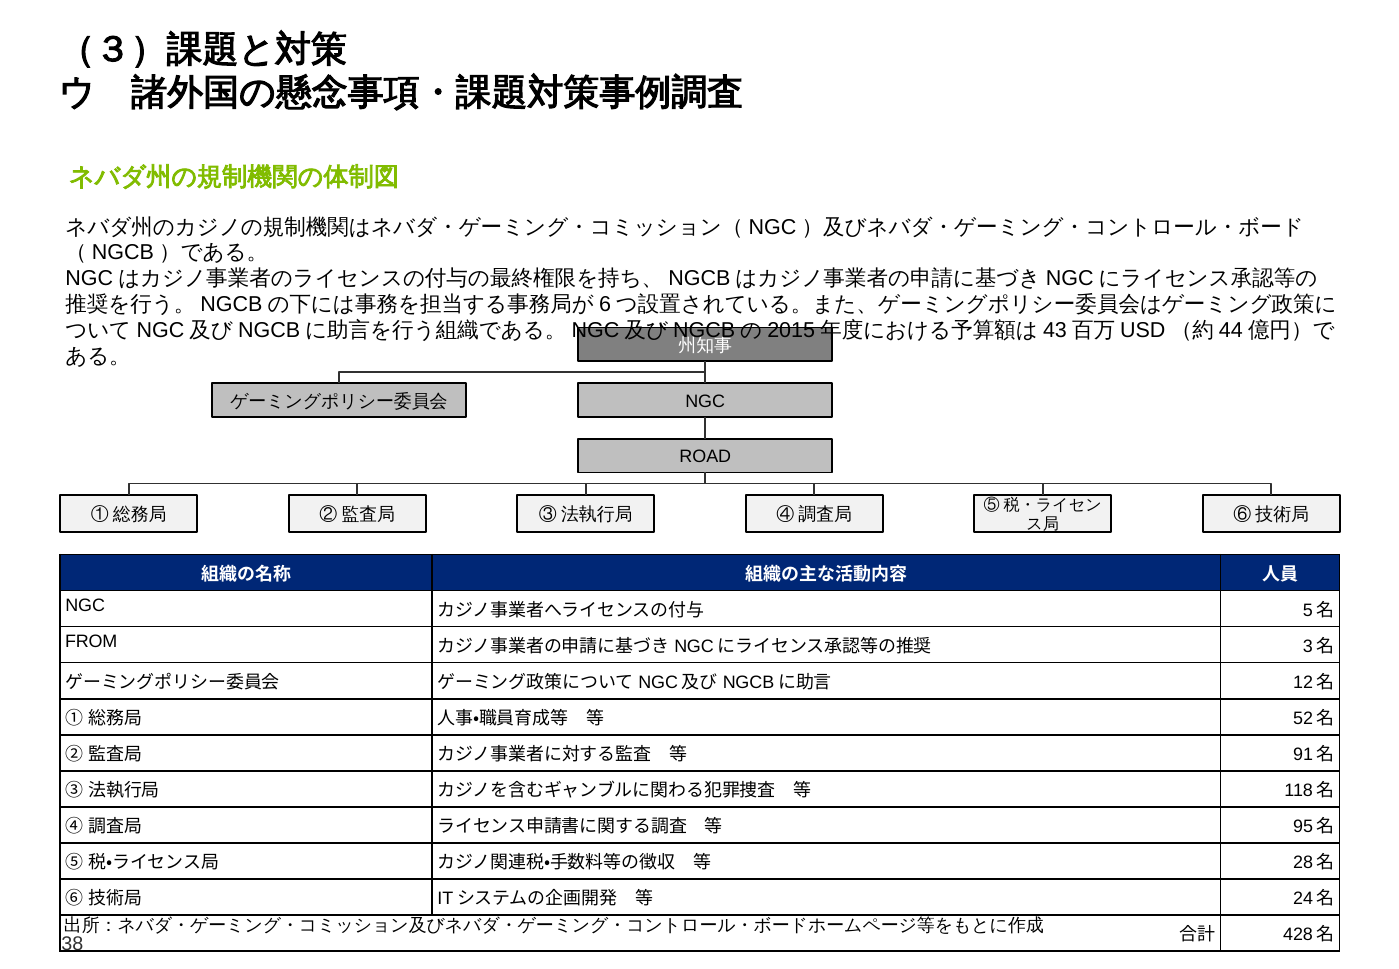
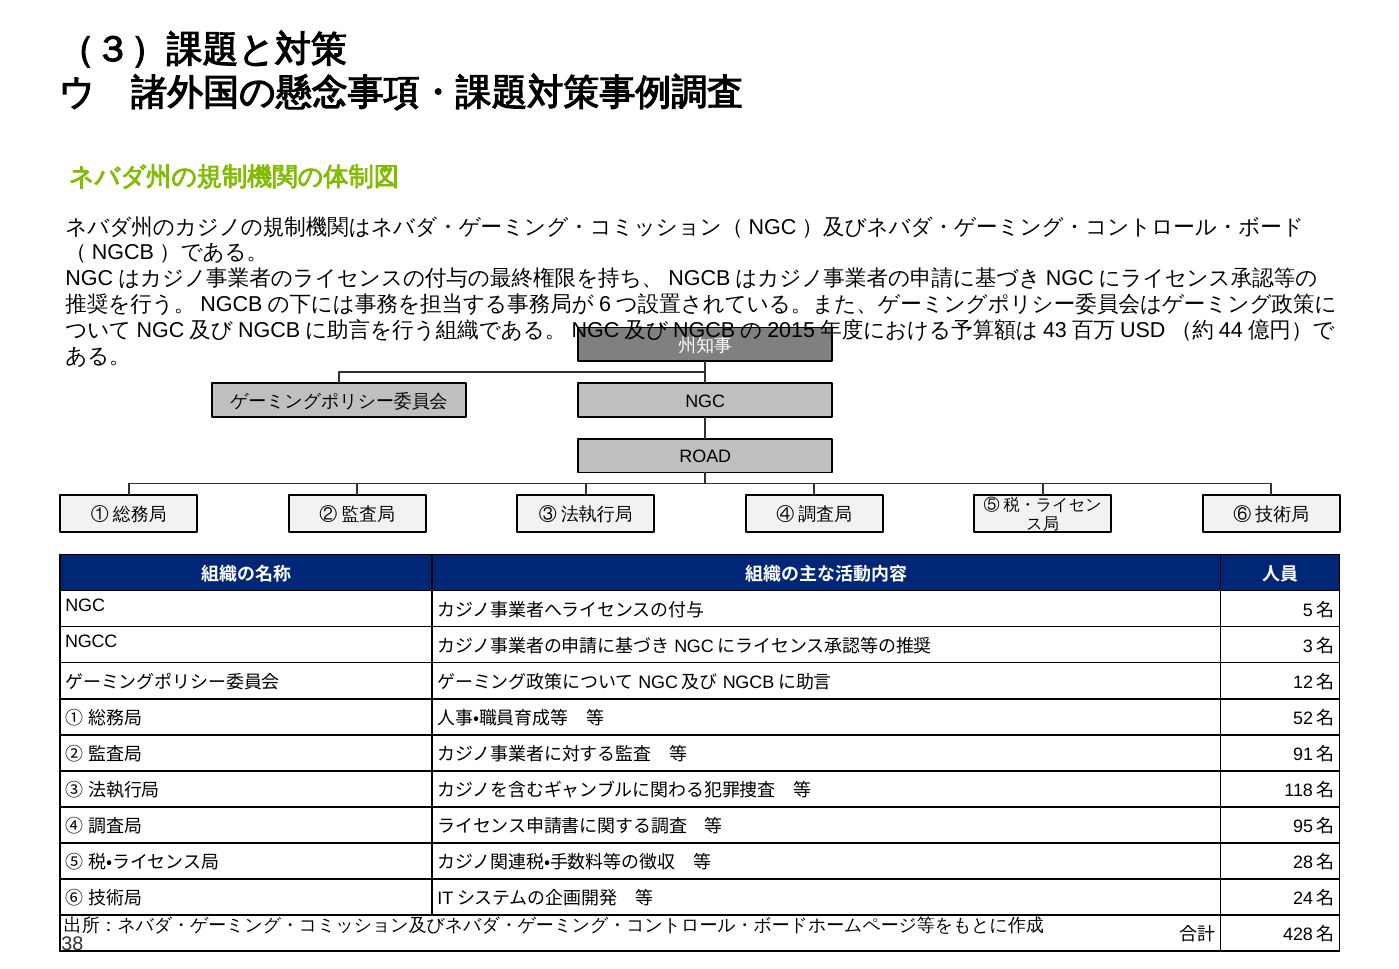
FROM: FROM -> NGCC
